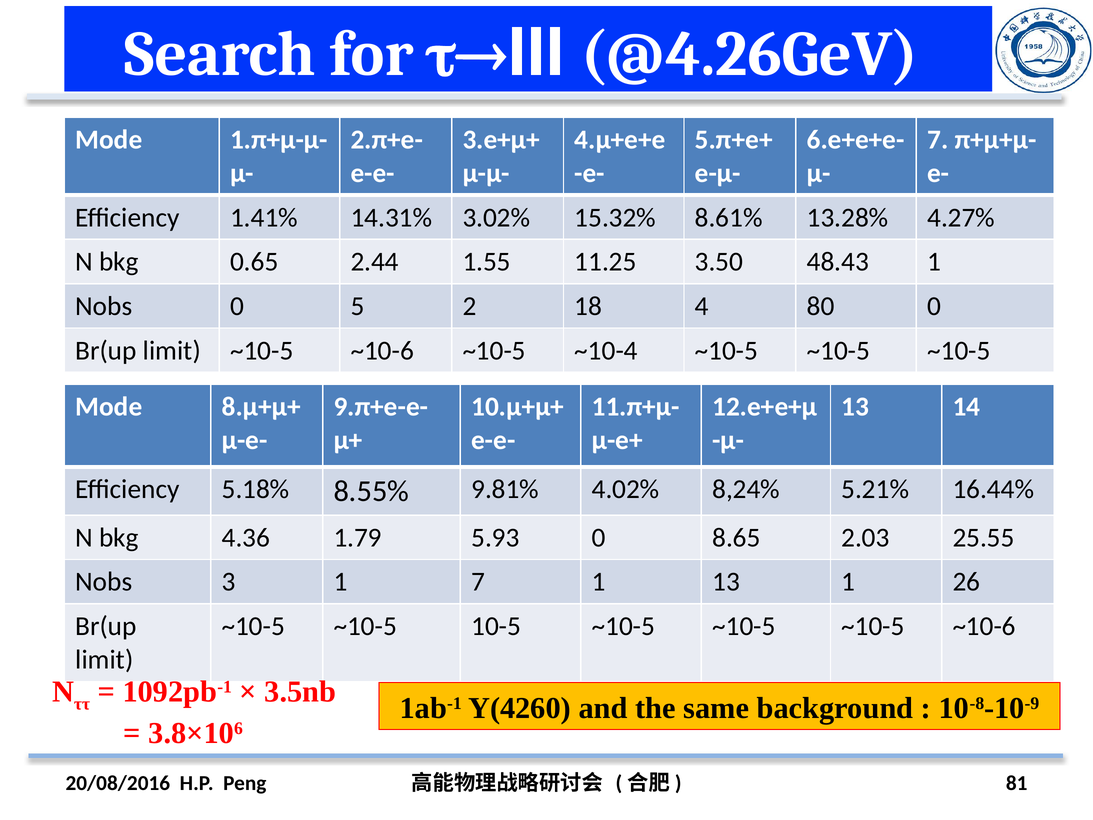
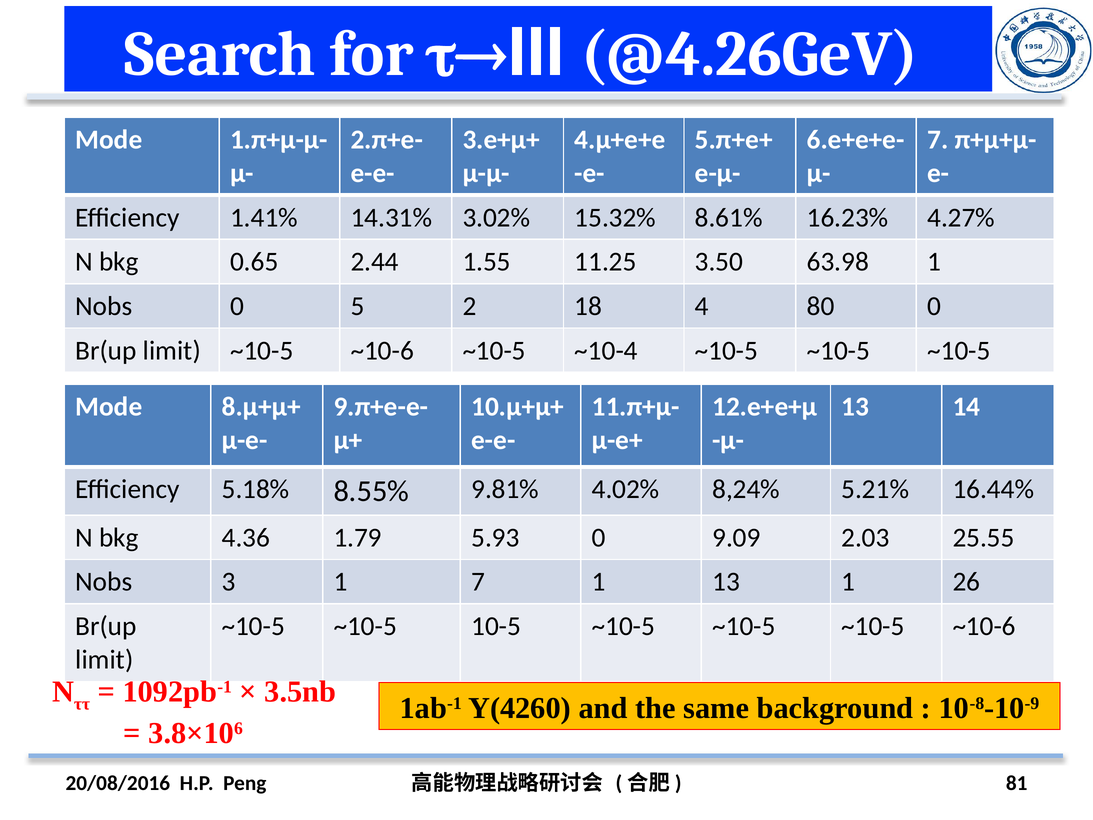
13.28%: 13.28% -> 16.23%
48.43: 48.43 -> 63.98
8.65: 8.65 -> 9.09
